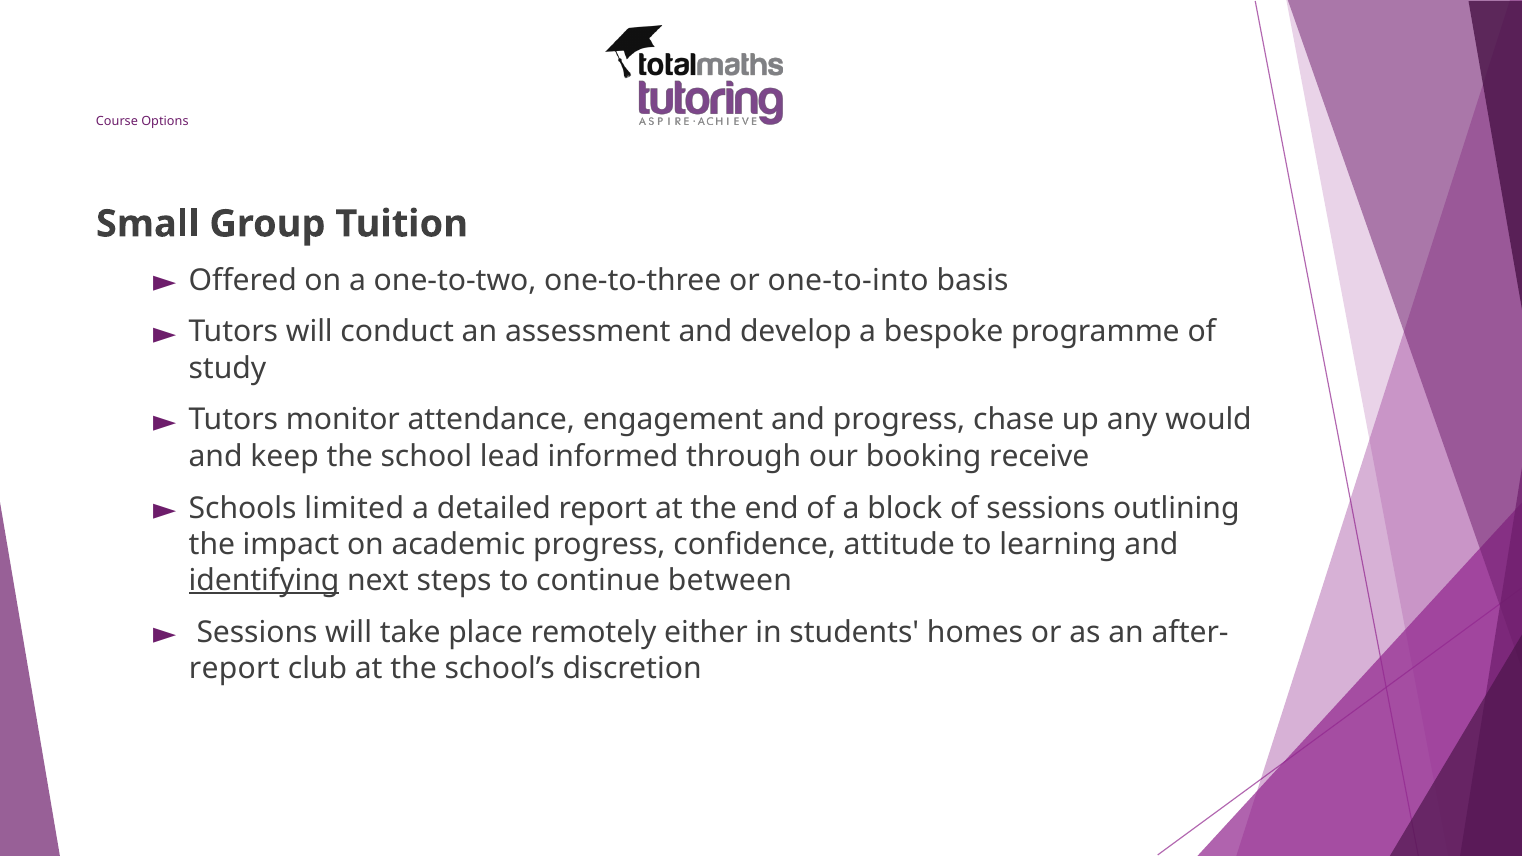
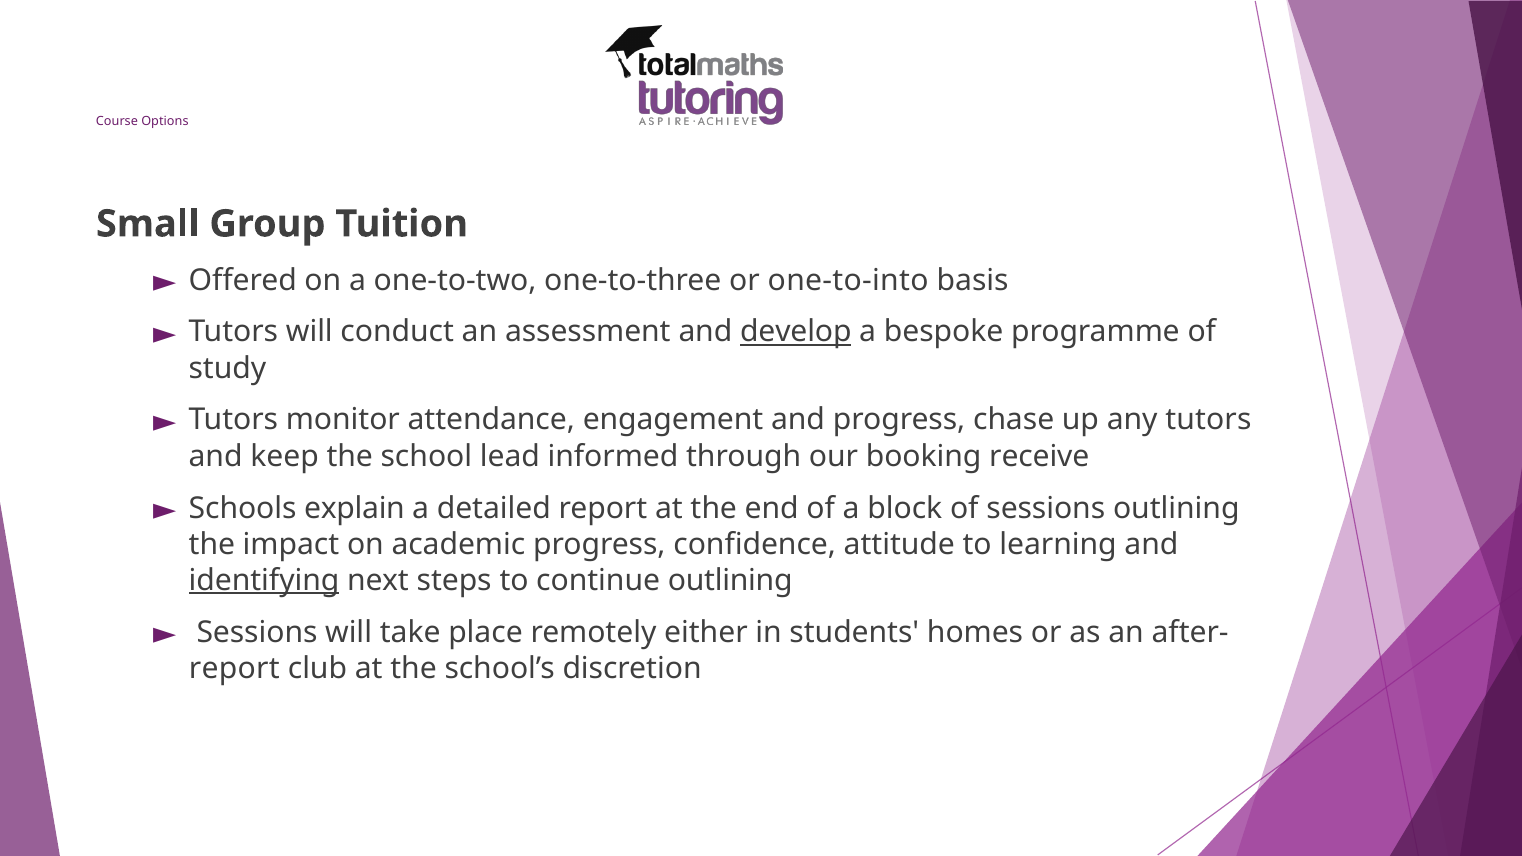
develop underline: none -> present
any would: would -> tutors
limited: limited -> explain
continue between: between -> outlining
